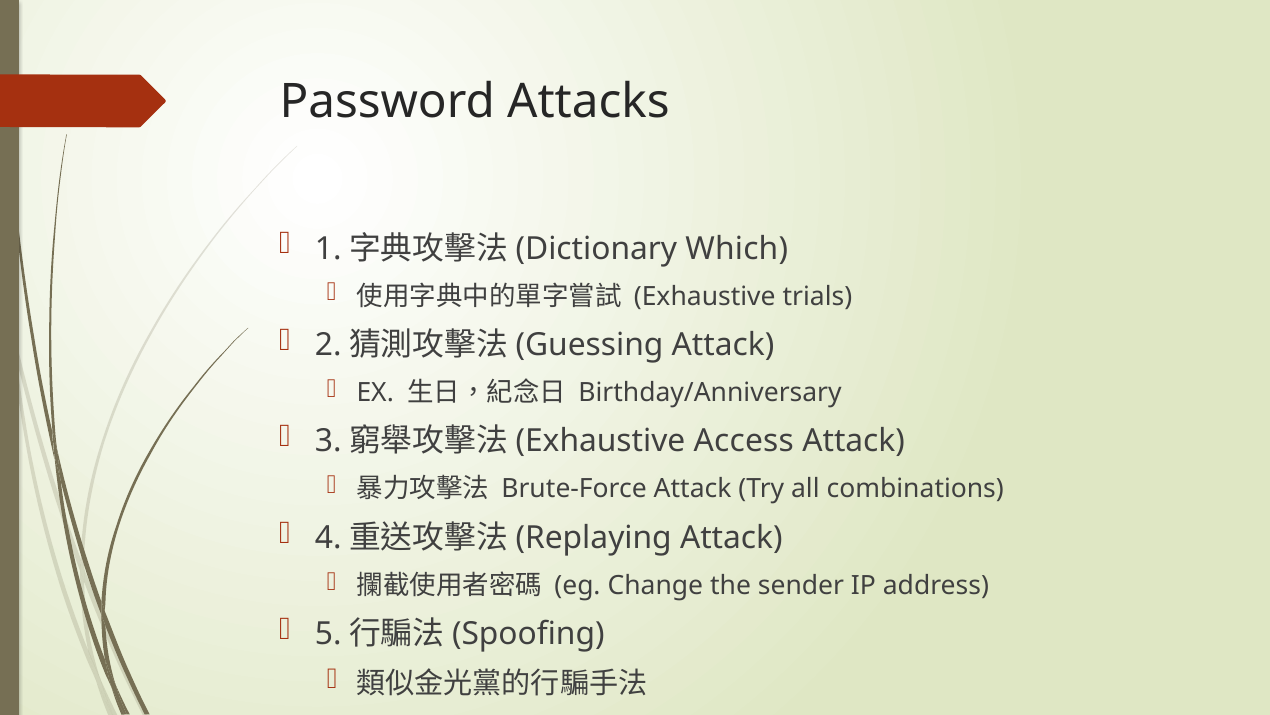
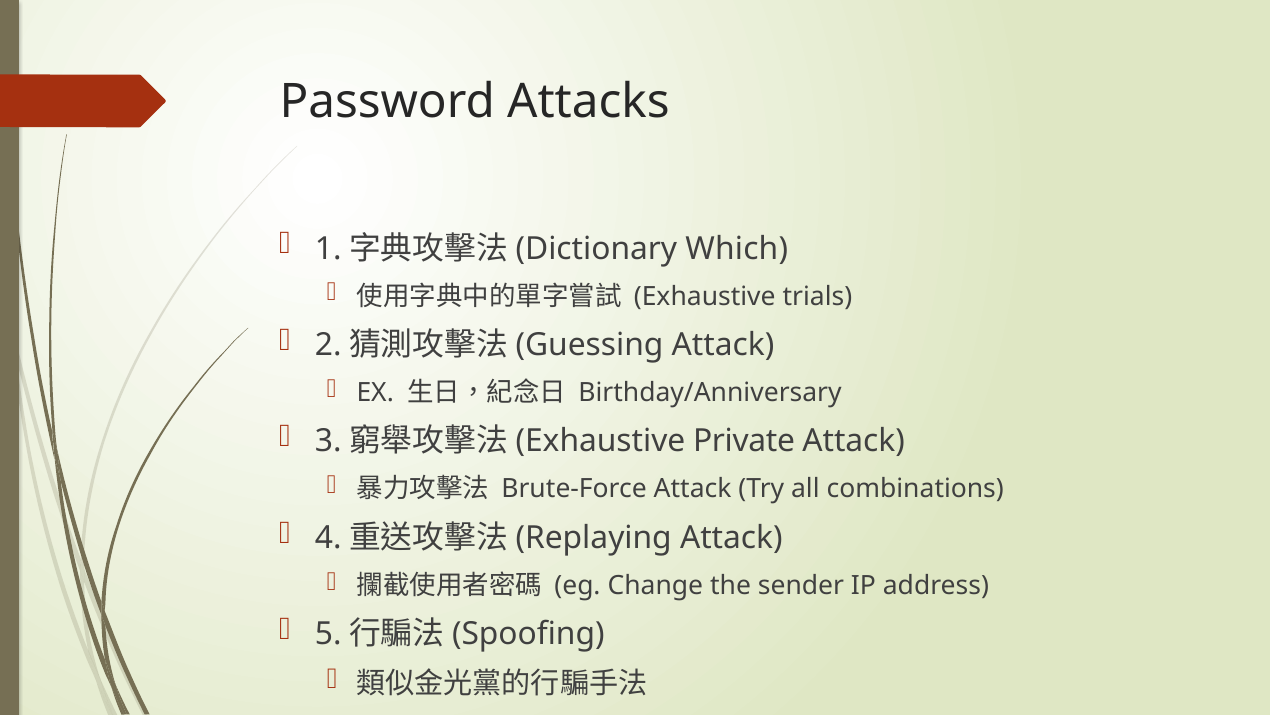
Access: Access -> Private
